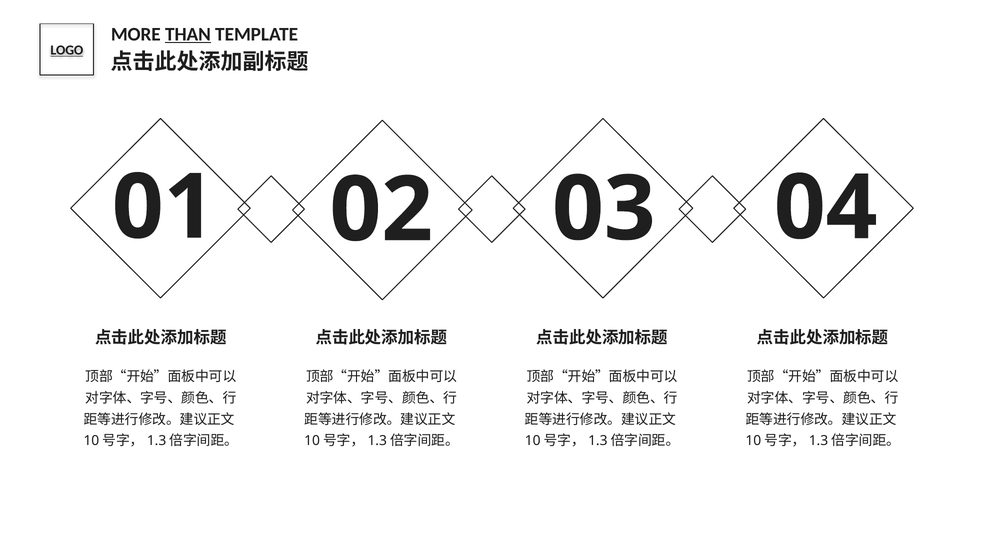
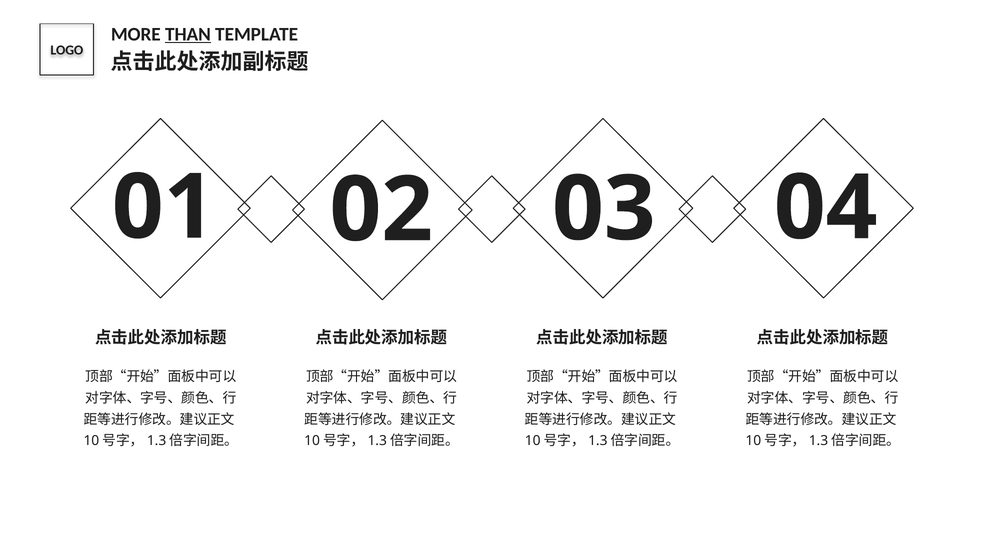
LOGO underline: present -> none
